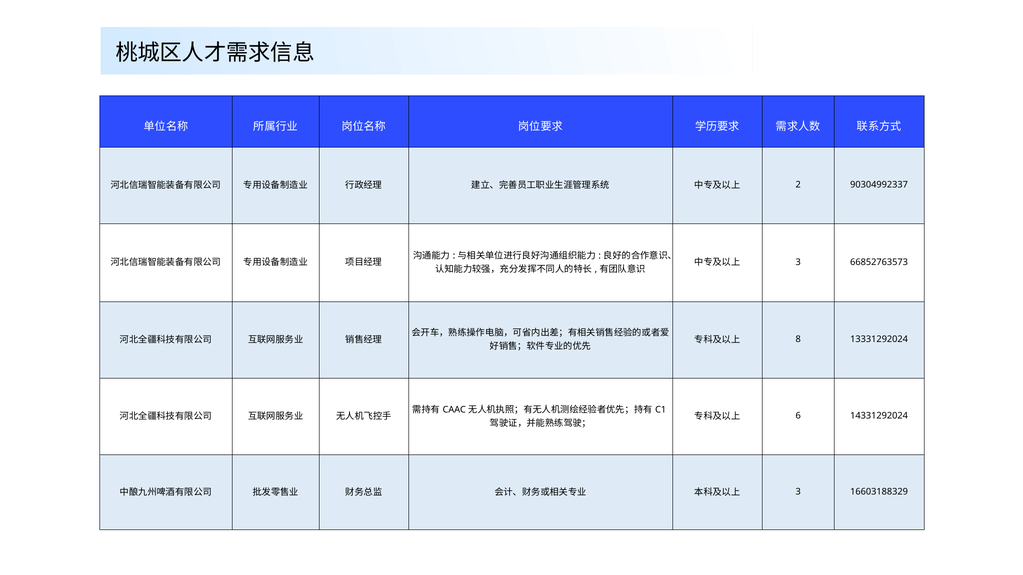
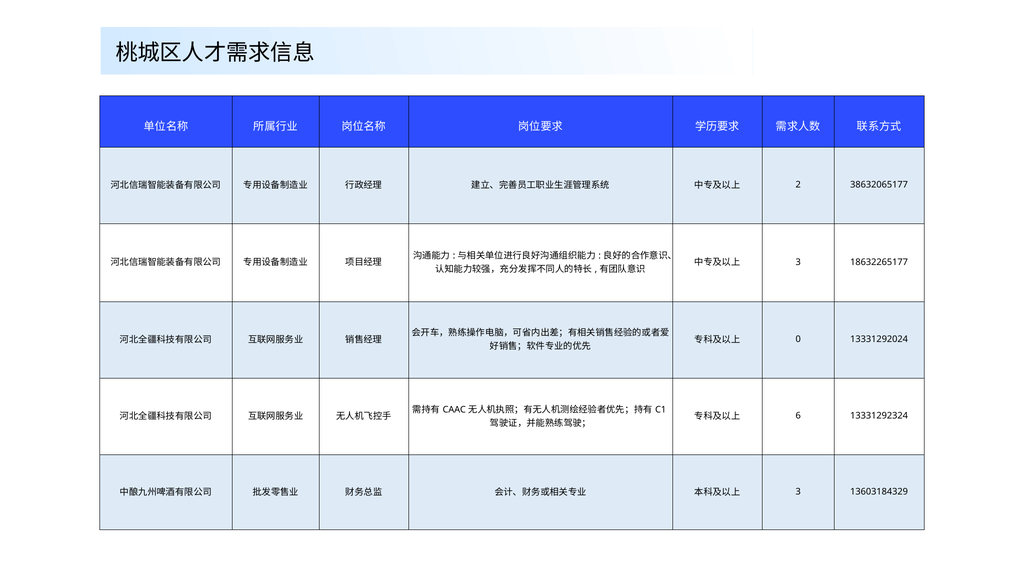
90304992337: 90304992337 -> 38632065177
66852763573: 66852763573 -> 18632265177
8: 8 -> 0
14331292024: 14331292024 -> 13331292324
16603188329: 16603188329 -> 13603184329
